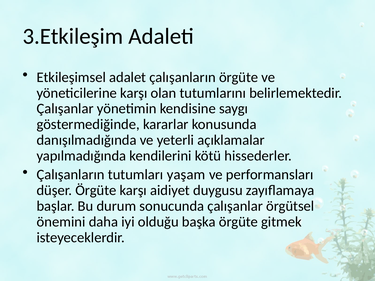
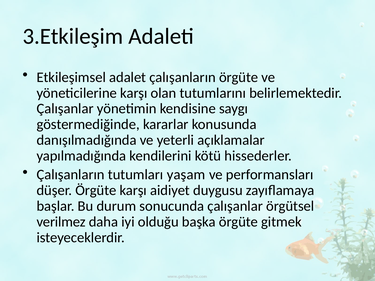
önemini: önemini -> verilmez
